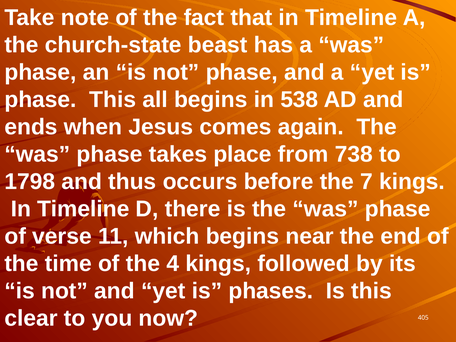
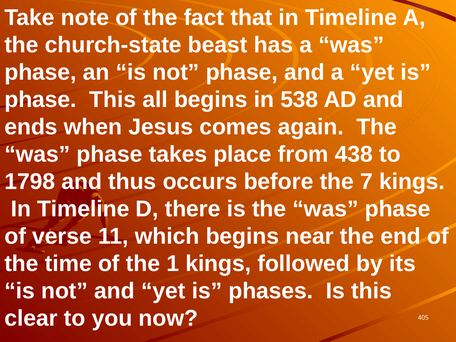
738: 738 -> 438
4: 4 -> 1
